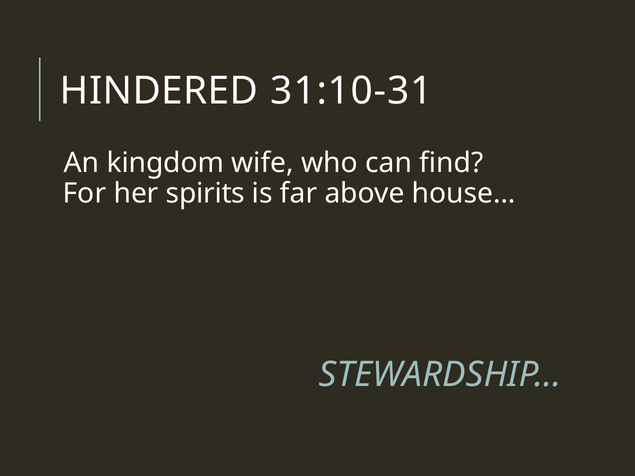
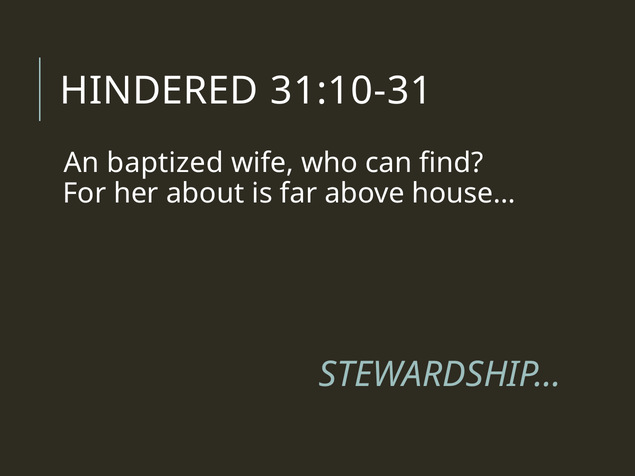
kingdom: kingdom -> baptized
spirits: spirits -> about
